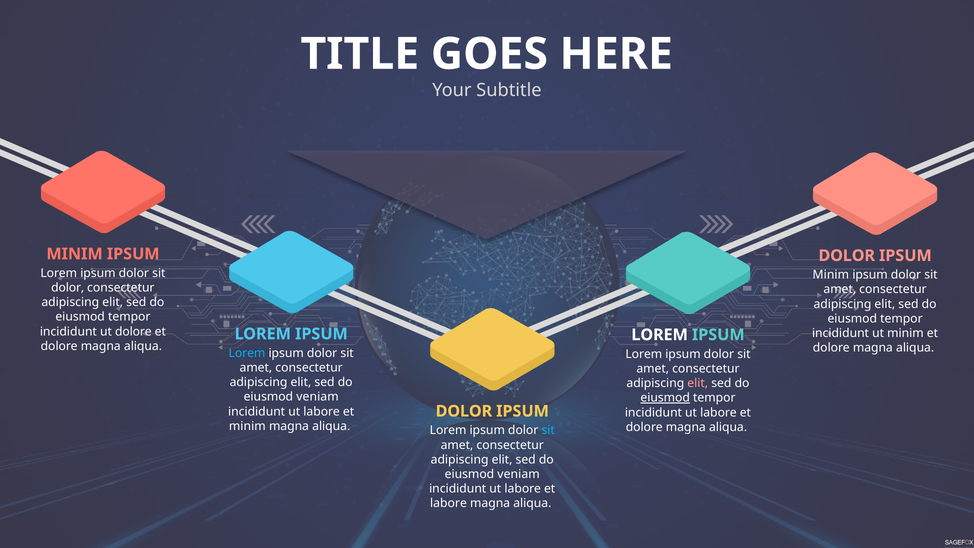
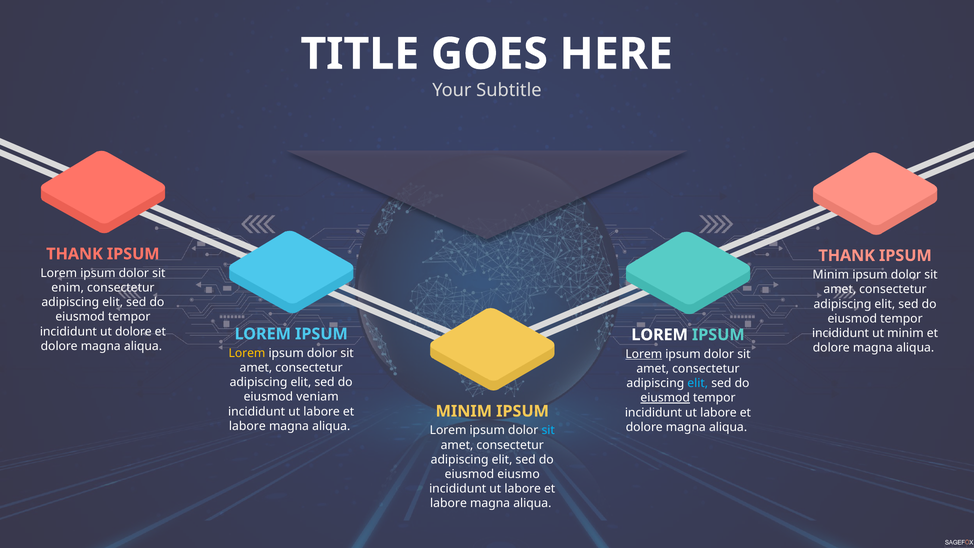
MINIM at (75, 254): MINIM -> THANK
DOLOR at (847, 256): DOLOR -> THANK
dolor at (68, 288): dolor -> enim
Lorem at (247, 353) colour: light blue -> yellow
Lorem at (644, 354) underline: none -> present
elit at (698, 383) colour: pink -> light blue
DOLOR at (464, 411): DOLOR -> MINIM
minim at (247, 426): minim -> labore
veniam at (519, 474): veniam -> eiusmo
